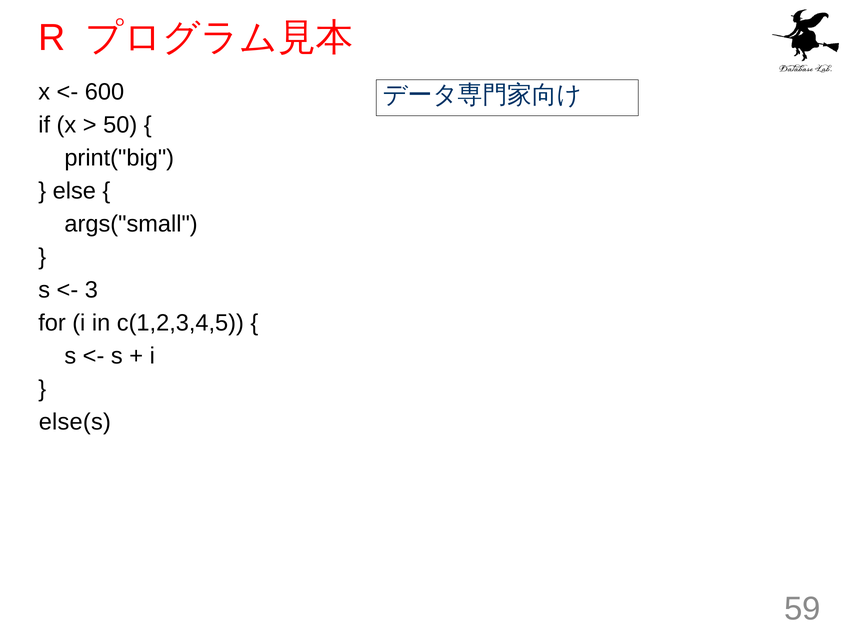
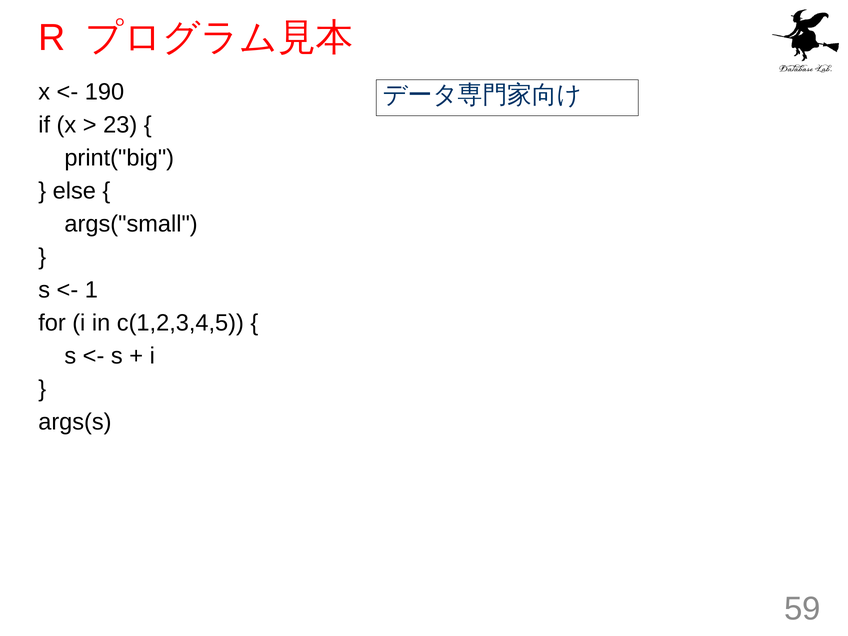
600: 600 -> 190
50: 50 -> 23
3: 3 -> 1
else(s: else(s -> args(s
